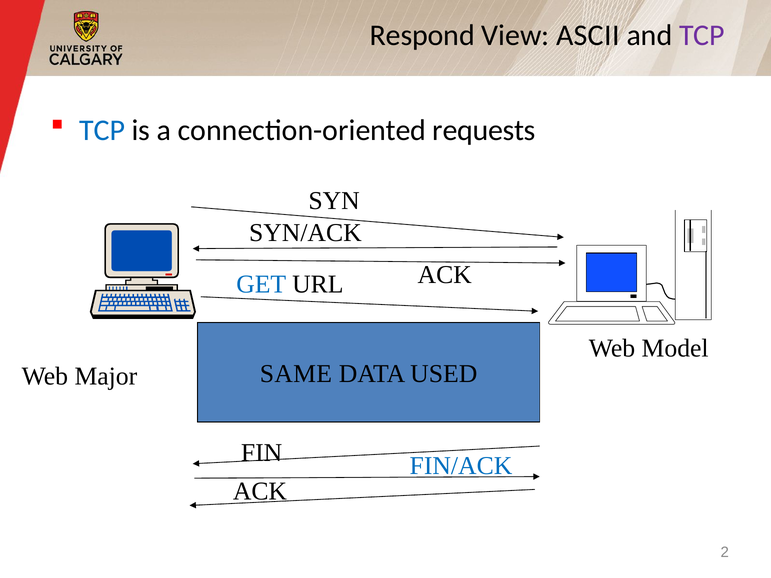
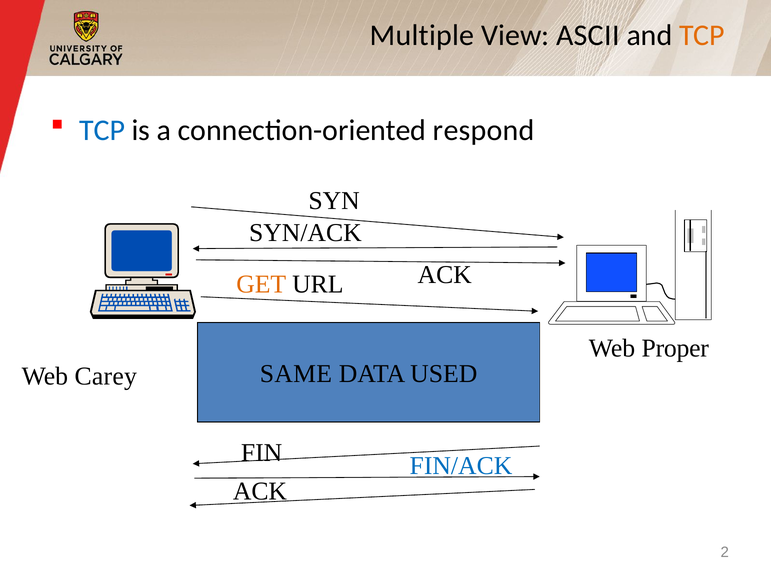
Respond: Respond -> Multiple
TCP at (702, 36) colour: purple -> orange
requests: requests -> respond
GET colour: blue -> orange
Model: Model -> Proper
Major: Major -> Carey
